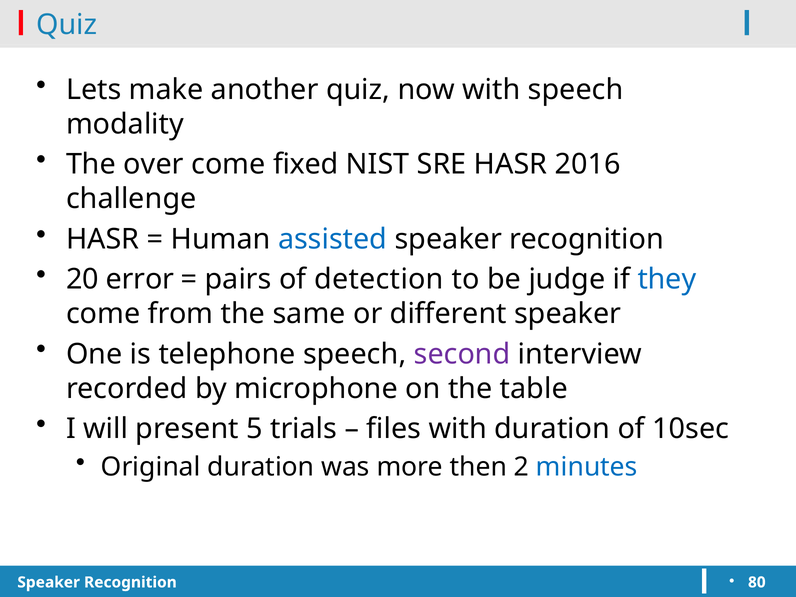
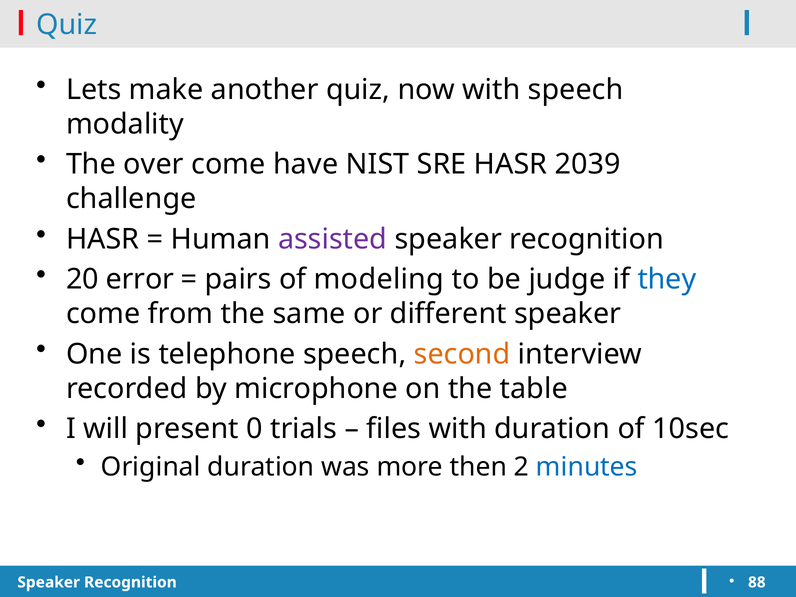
fixed: fixed -> have
2016: 2016 -> 2039
assisted colour: blue -> purple
detection: detection -> modeling
second colour: purple -> orange
5: 5 -> 0
80: 80 -> 88
